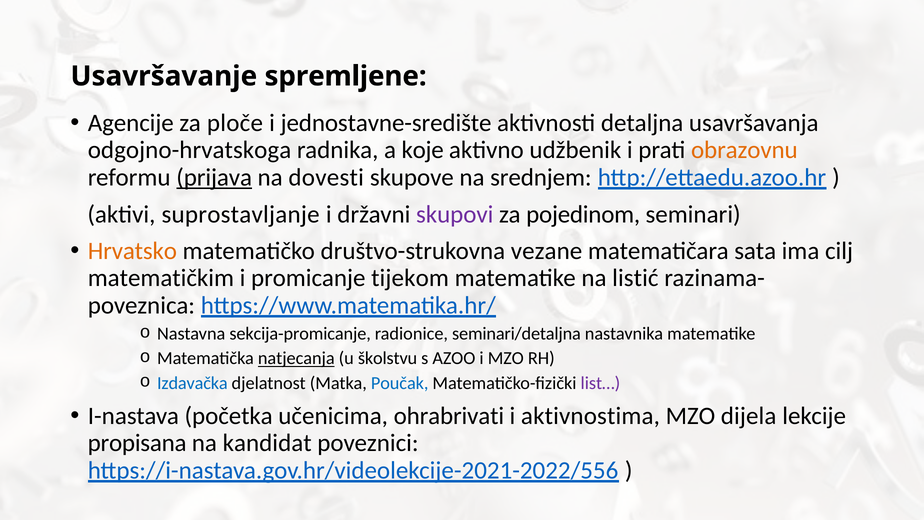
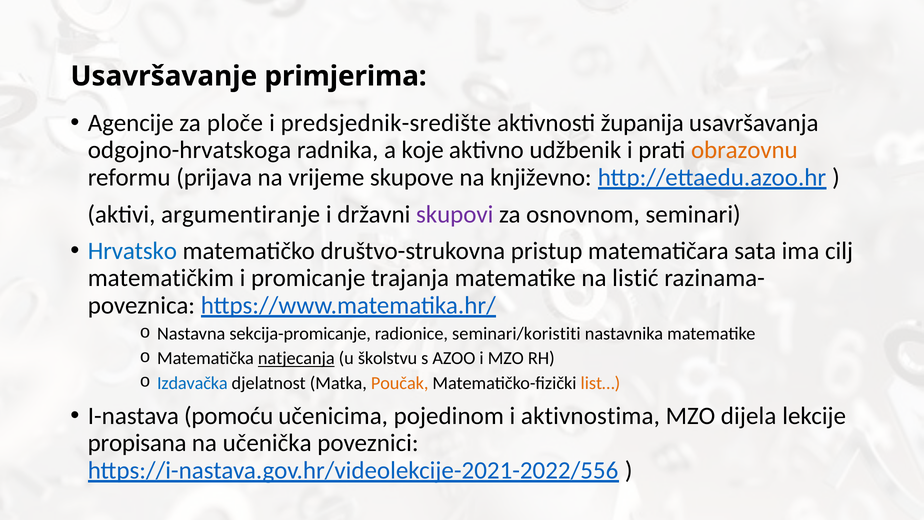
spremljene: spremljene -> primjerima
jednostavne-središte: jednostavne-središte -> predsjednik-središte
detaljna: detaljna -> županija
prijava underline: present -> none
dovesti: dovesti -> vrijeme
srednjem: srednjem -> književno
suprostavljanje: suprostavljanje -> argumentiranje
pojedinom: pojedinom -> osnovnom
Hrvatsko colour: orange -> blue
vezane: vezane -> pristup
tijekom: tijekom -> trajanja
seminari/detaljna: seminari/detaljna -> seminari/koristiti
Poučak colour: blue -> orange
list… colour: purple -> orange
početka: početka -> pomoću
ohrabrivati: ohrabrivati -> pojedinom
kandidat: kandidat -> učenička
